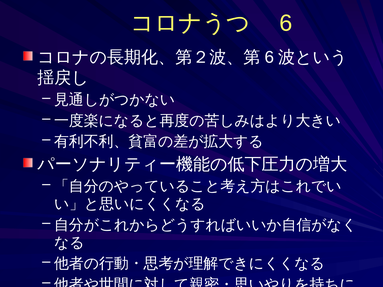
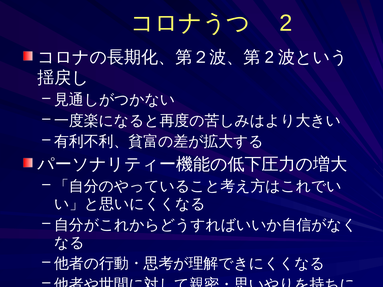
6 at (286, 23): 6 -> 2
6 at (269, 57): 6 -> 2
